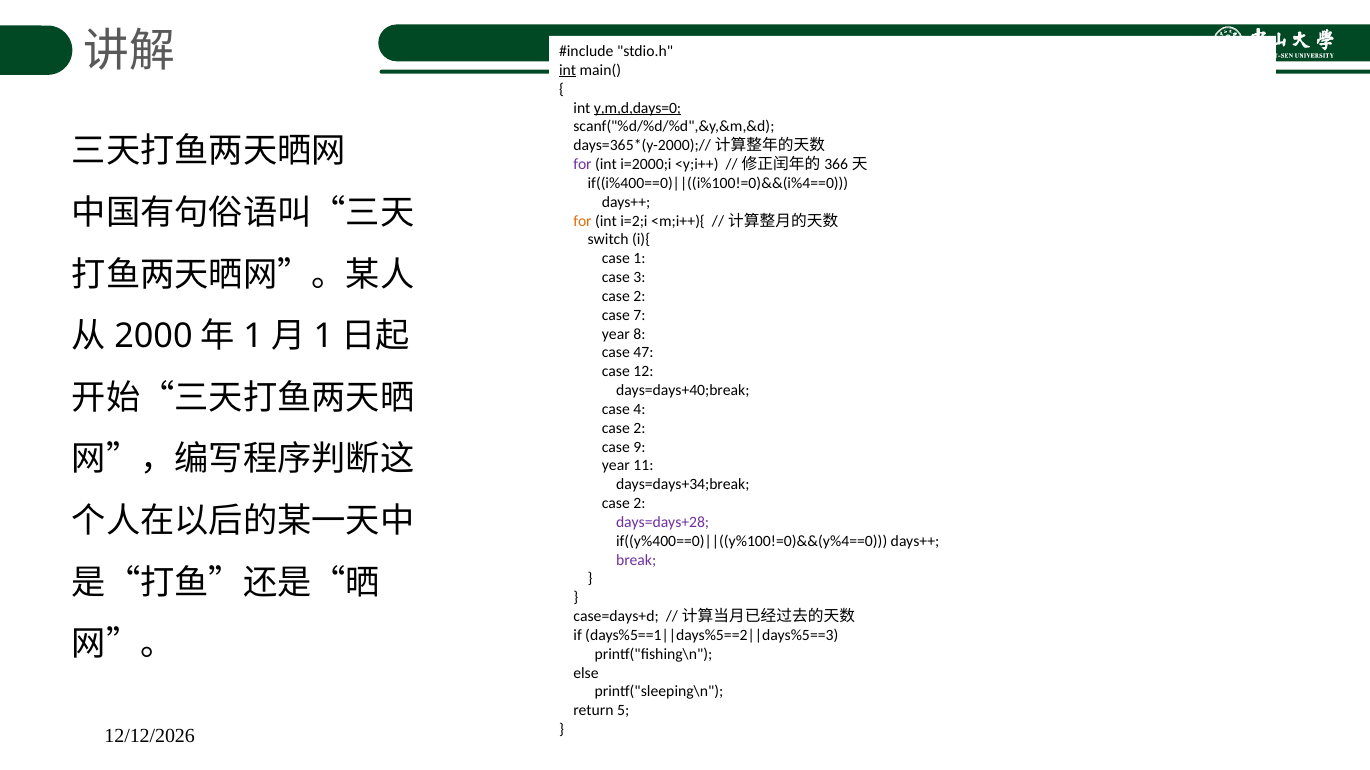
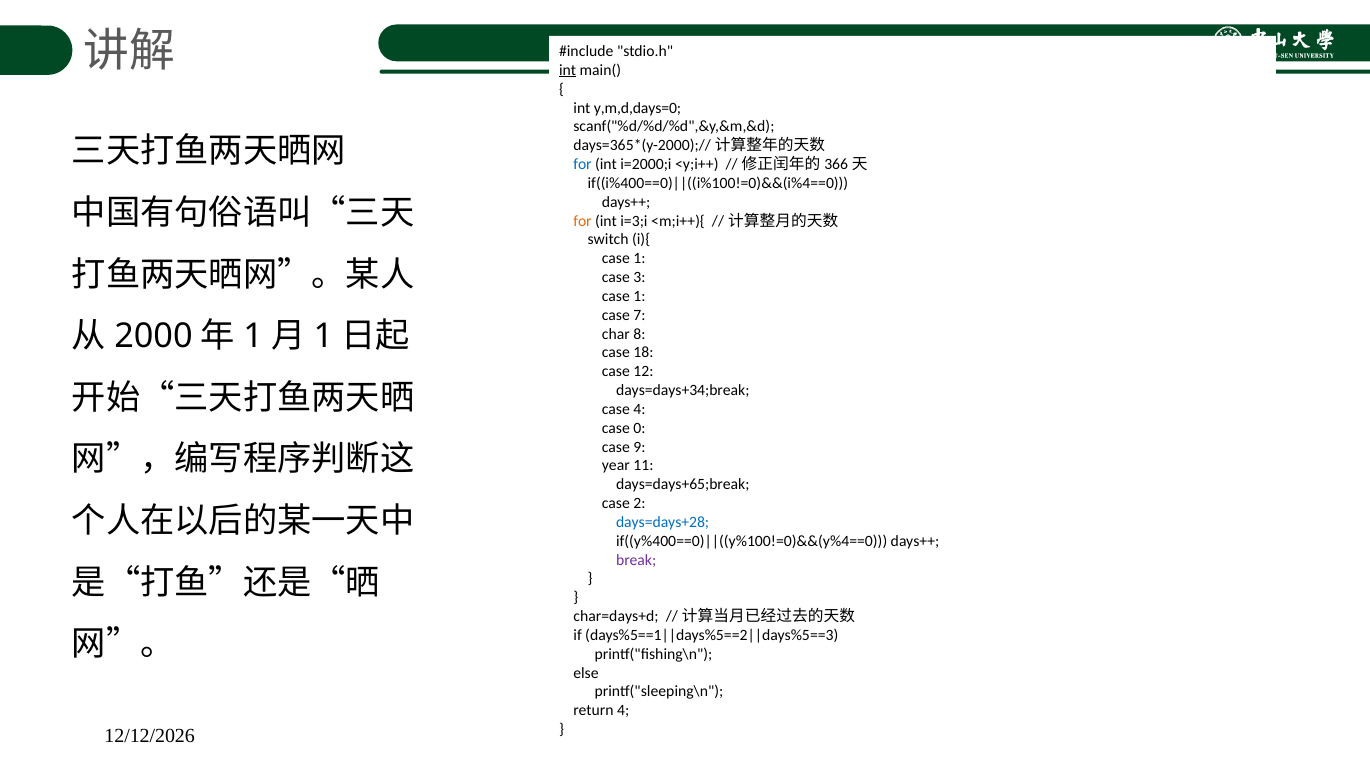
y,m,d,days=0 underline: present -> none
for at (583, 164) colour: purple -> blue
i=2;i: i=2;i -> i=3;i
2 at (639, 296): 2 -> 1
year at (616, 334): year -> char
47: 47 -> 18
days=days+40;break: days=days+40;break -> days=days+34;break
2 at (639, 428): 2 -> 0
days=days+34;break: days=days+34;break -> days=days+65;break
days=days+28 colour: purple -> blue
case=days+d: case=days+d -> char=days+d
return 5: 5 -> 4
